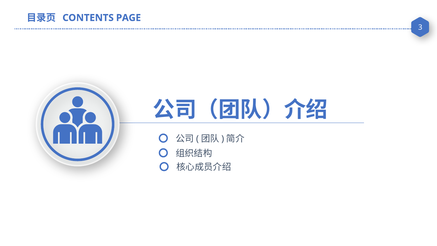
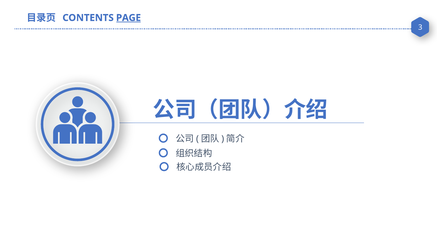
PAGE underline: none -> present
